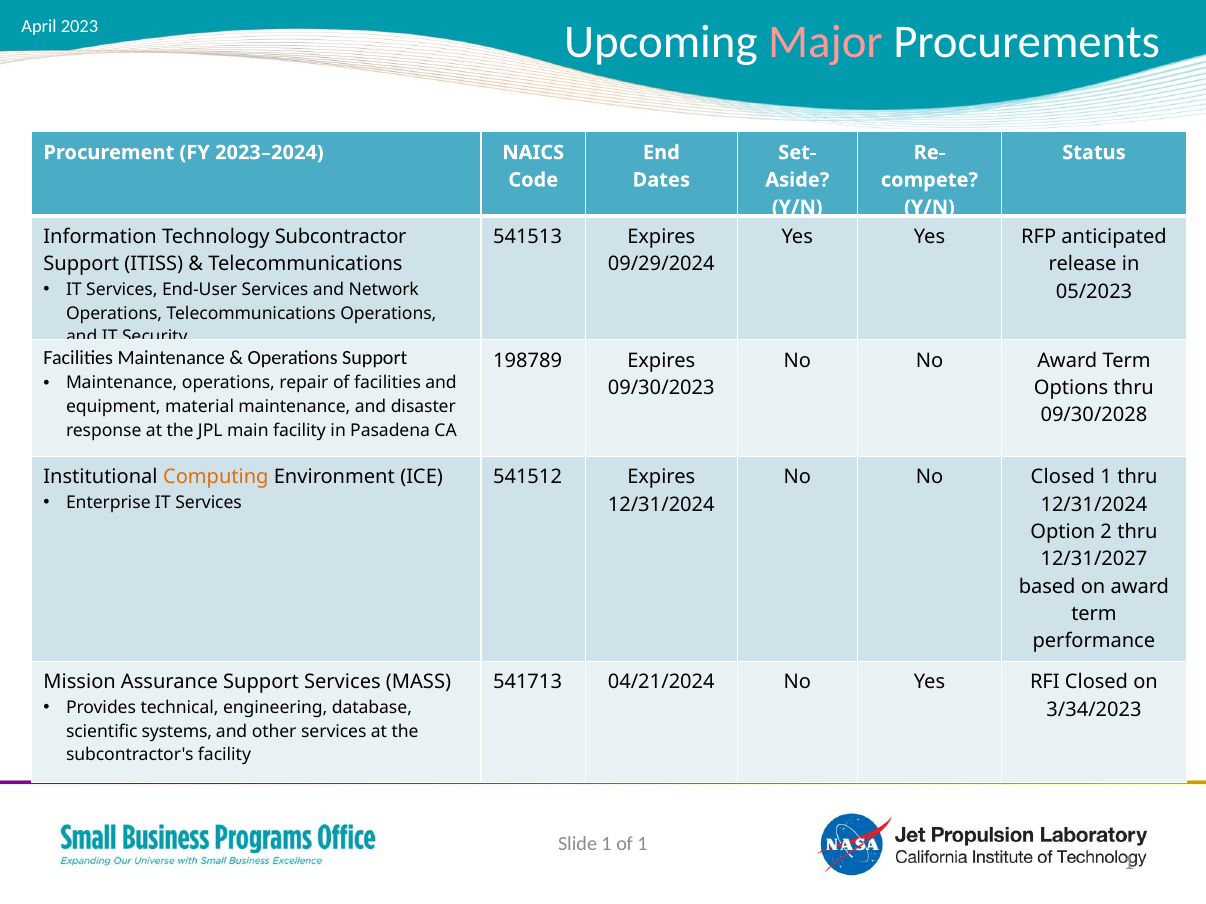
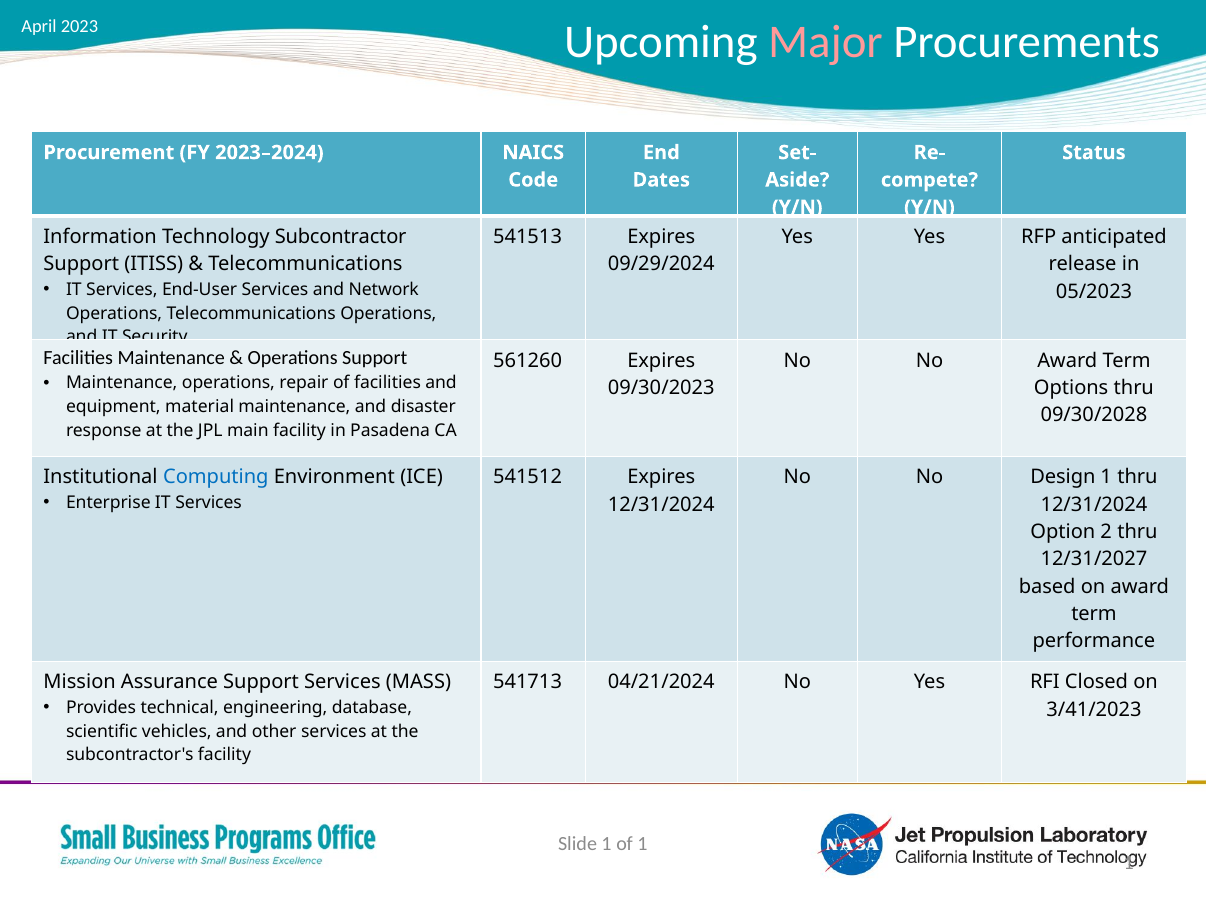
198789: 198789 -> 561260
Computing colour: orange -> blue
No Closed: Closed -> Design
3/34/2023: 3/34/2023 -> 3/41/2023
systems: systems -> vehicles
